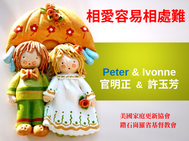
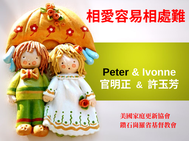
Peter colour: blue -> black
